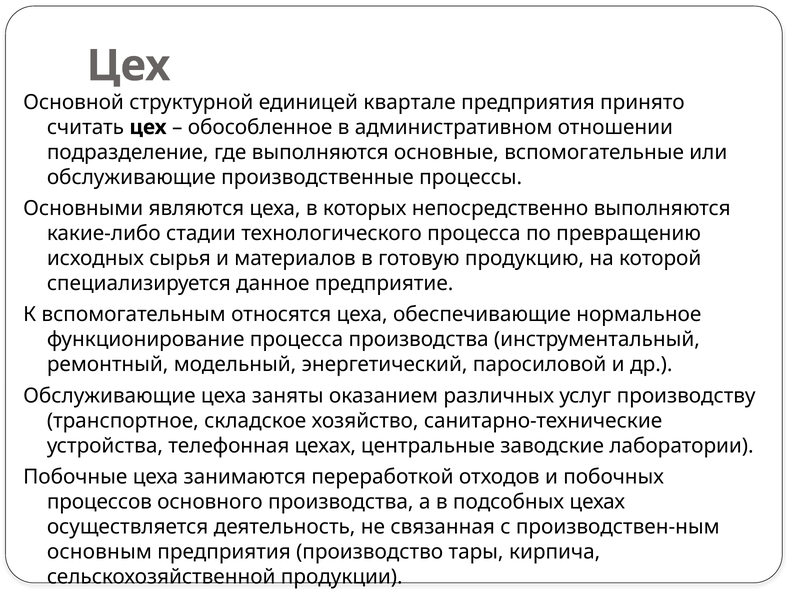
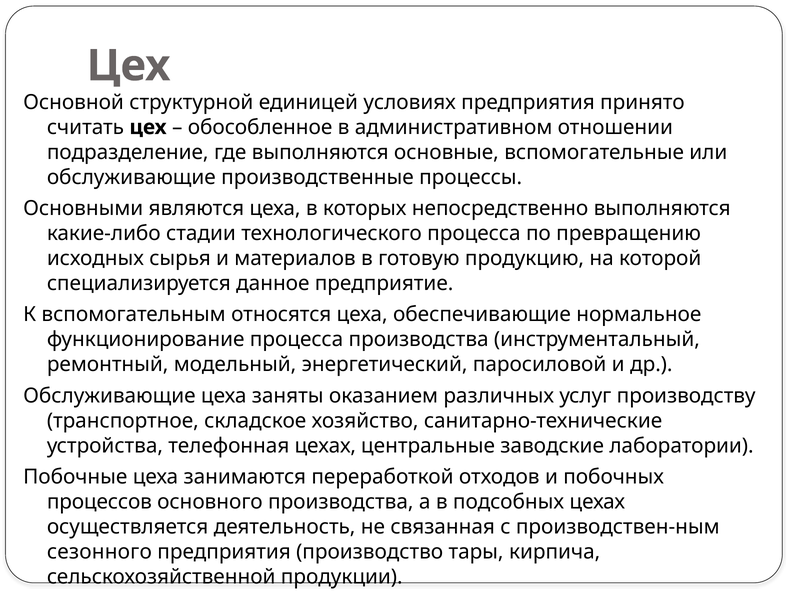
квартале: квартале -> условиях
основным: основным -> сезонного
